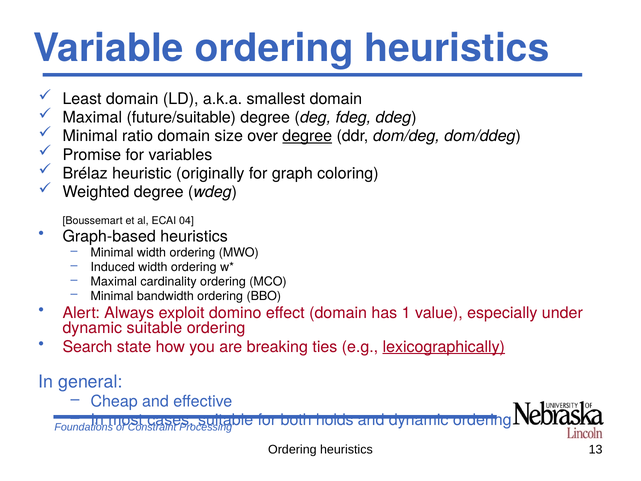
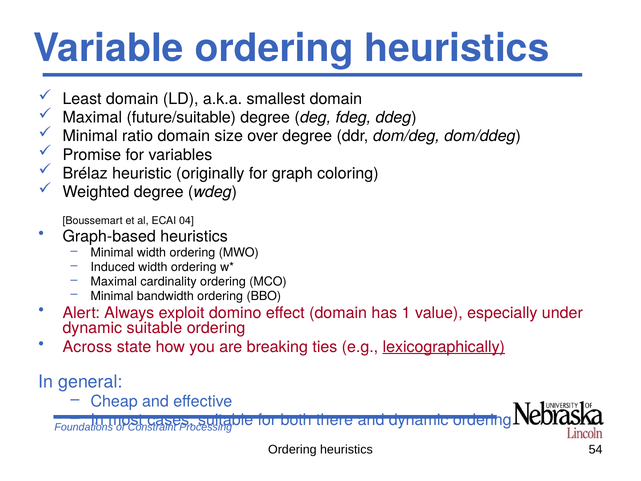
degree at (307, 136) underline: present -> none
Search: Search -> Across
holds: holds -> there
13: 13 -> 54
